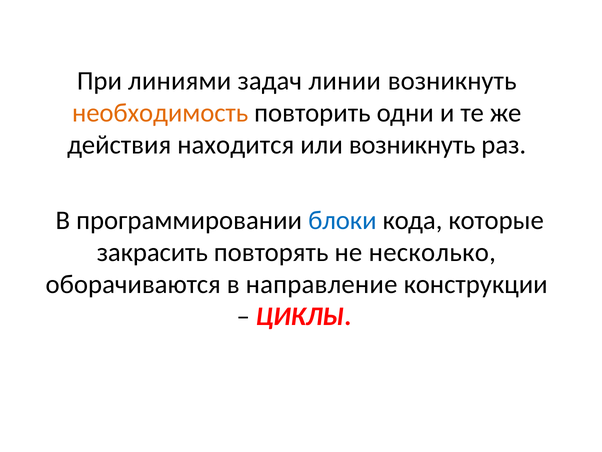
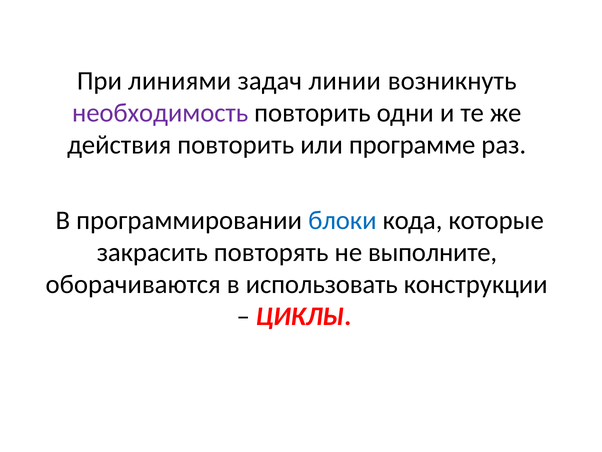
необходимость colour: orange -> purple
действия находится: находится -> повторить
или возникнуть: возникнуть -> программе
несколько: несколько -> выполните
направление: направление -> использовать
